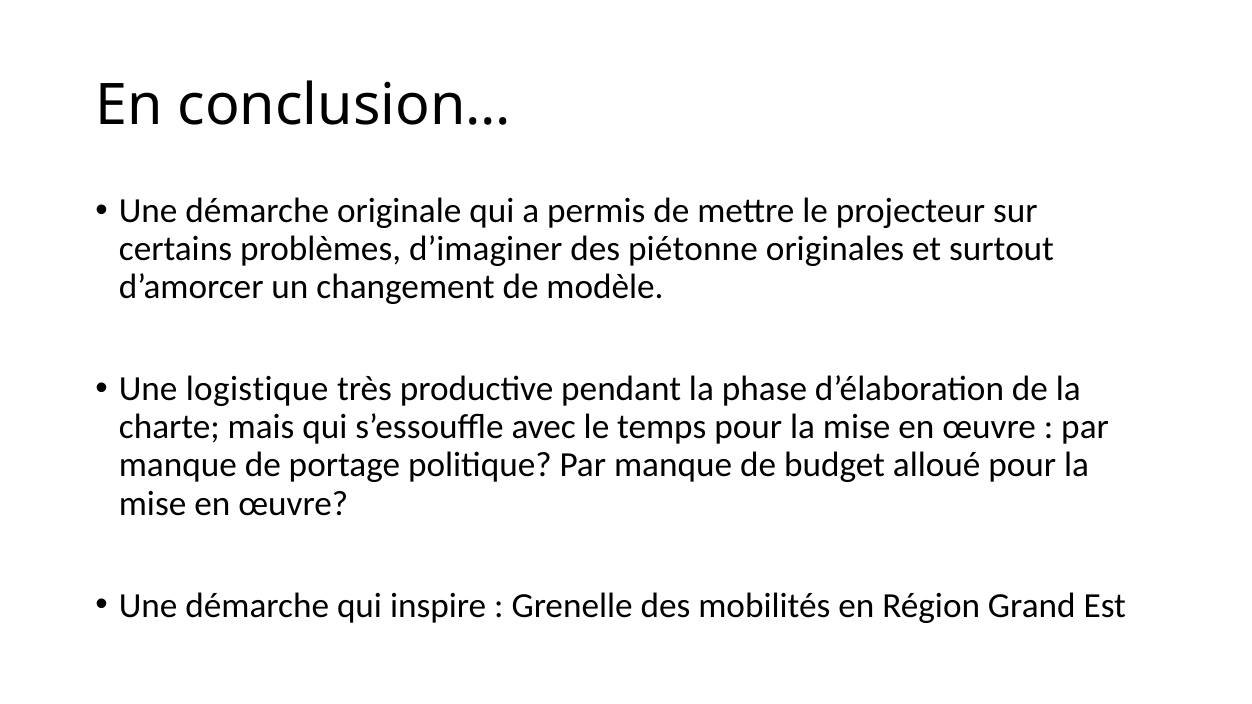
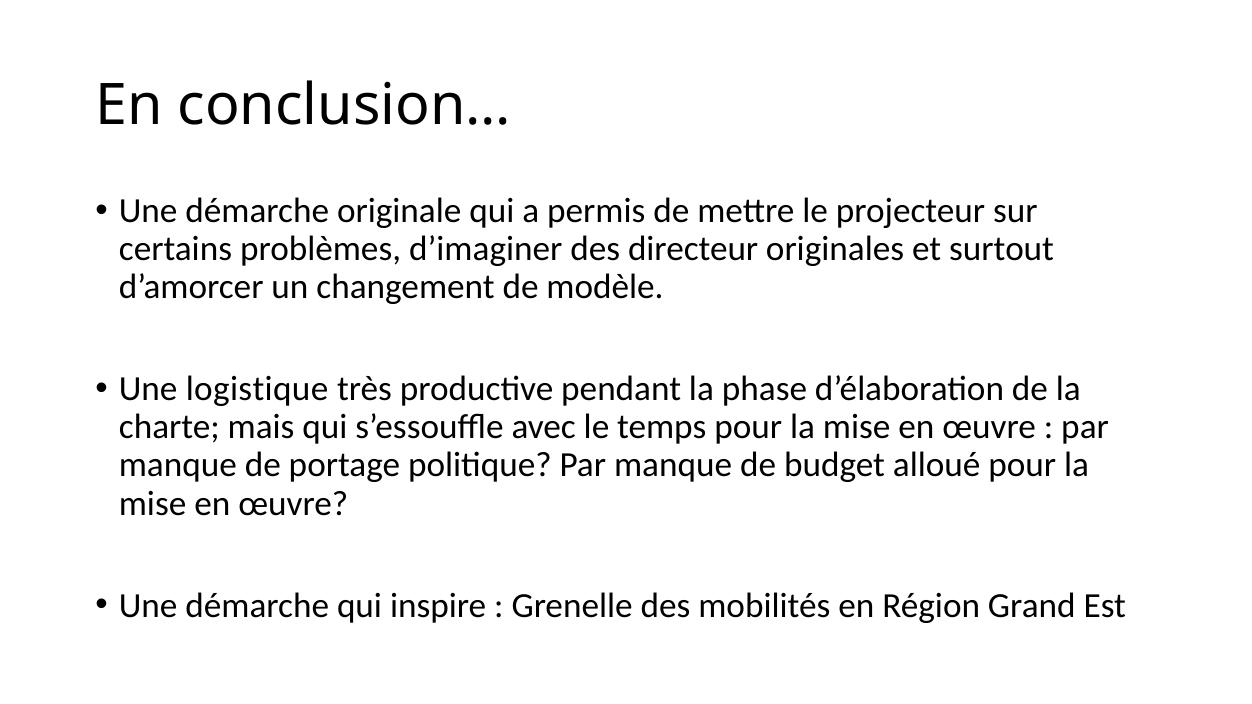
piétonne: piétonne -> directeur
